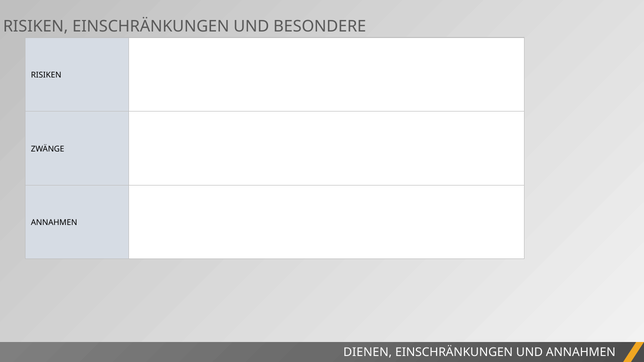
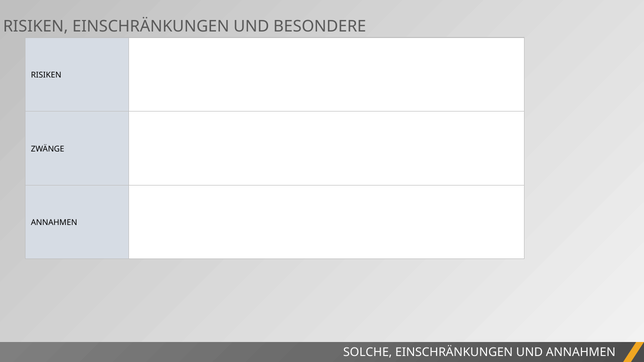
DIENEN: DIENEN -> SOLCHE
